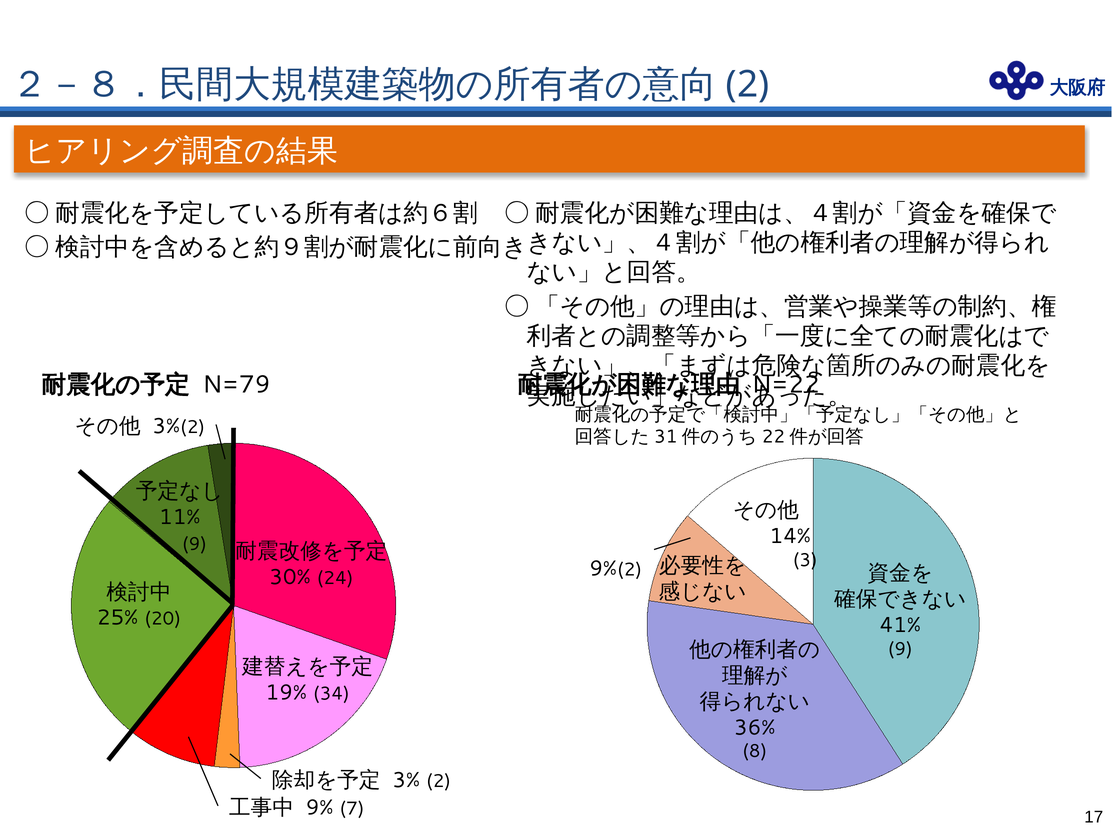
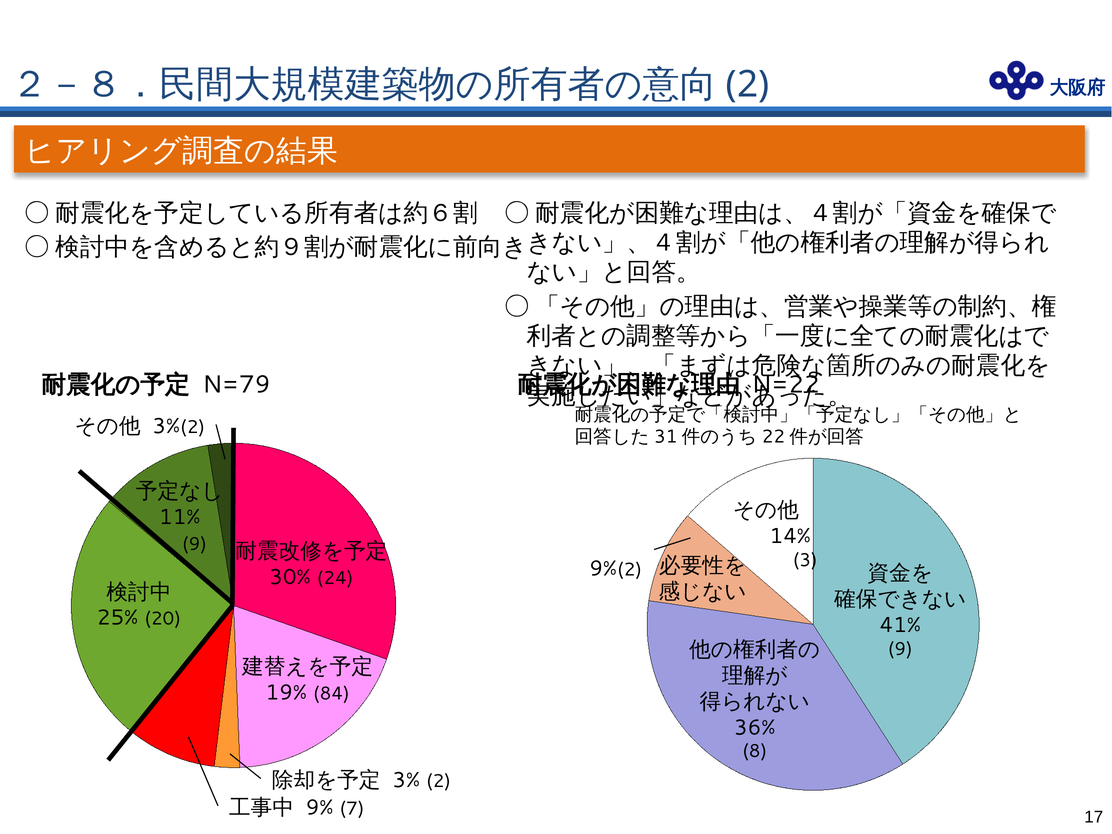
34: 34 -> 84
